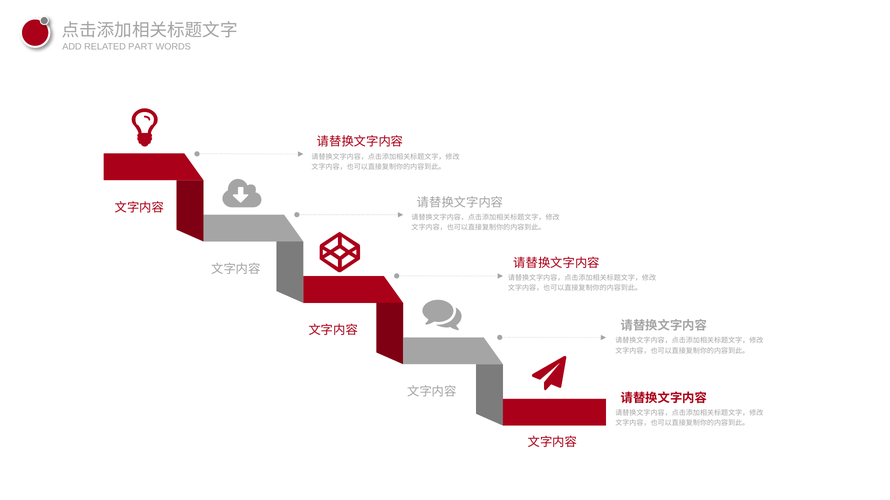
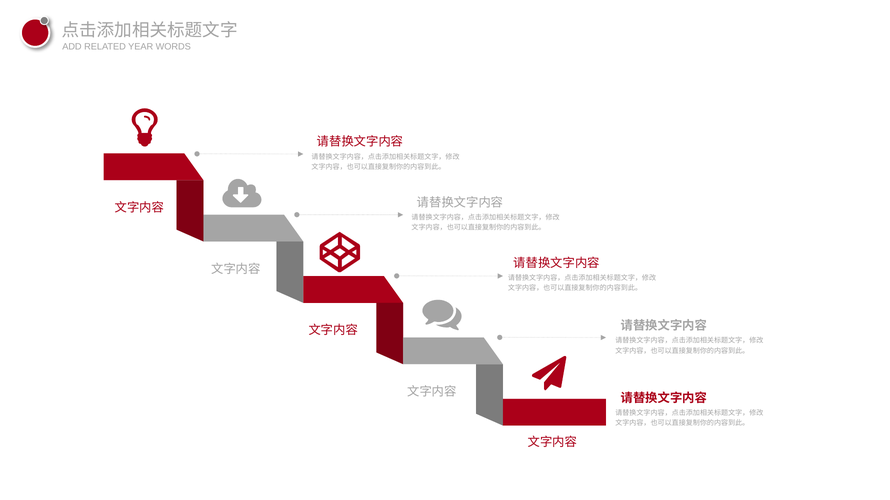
PART: PART -> YEAR
